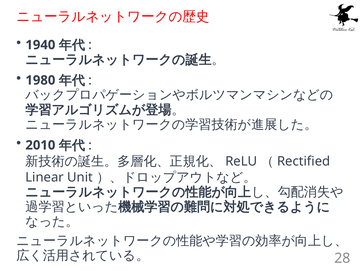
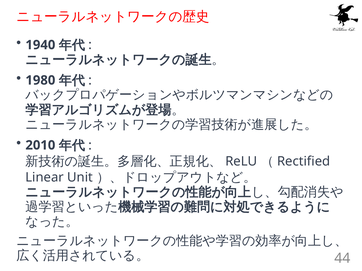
28: 28 -> 44
